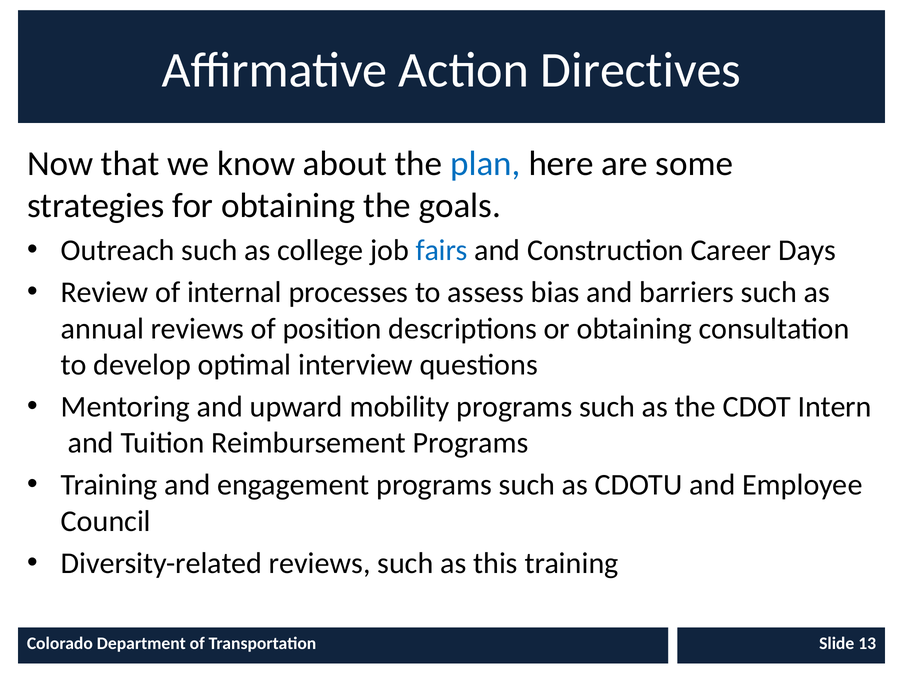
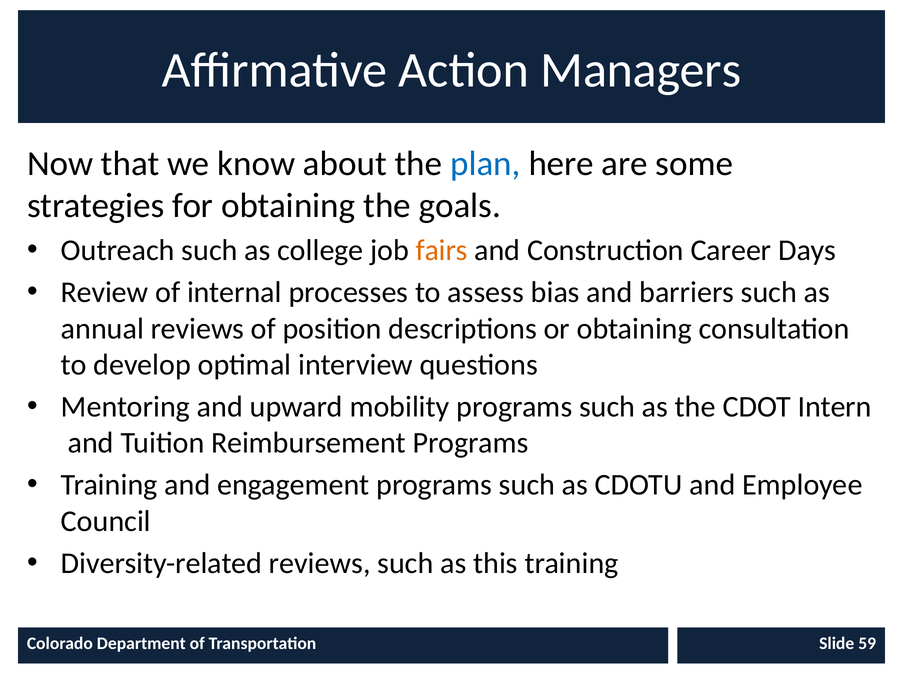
Directives: Directives -> Managers
fairs colour: blue -> orange
13: 13 -> 59
